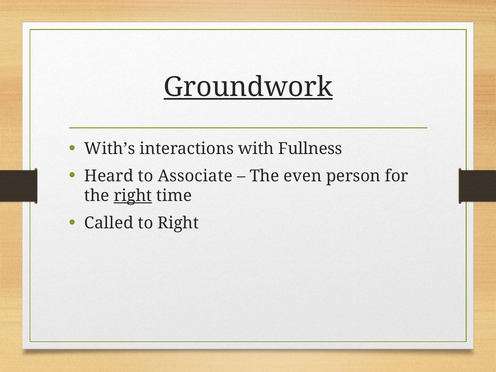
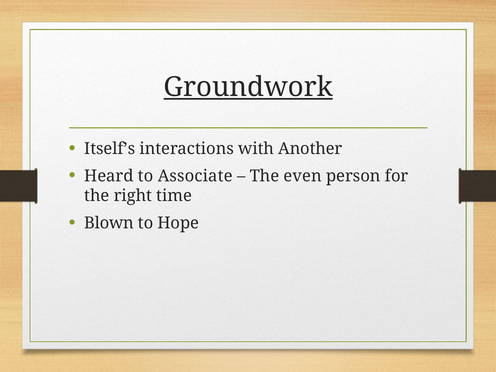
With’s: With’s -> Itself’s
Fullness: Fullness -> Another
right at (133, 196) underline: present -> none
Called: Called -> Blown
to Right: Right -> Hope
